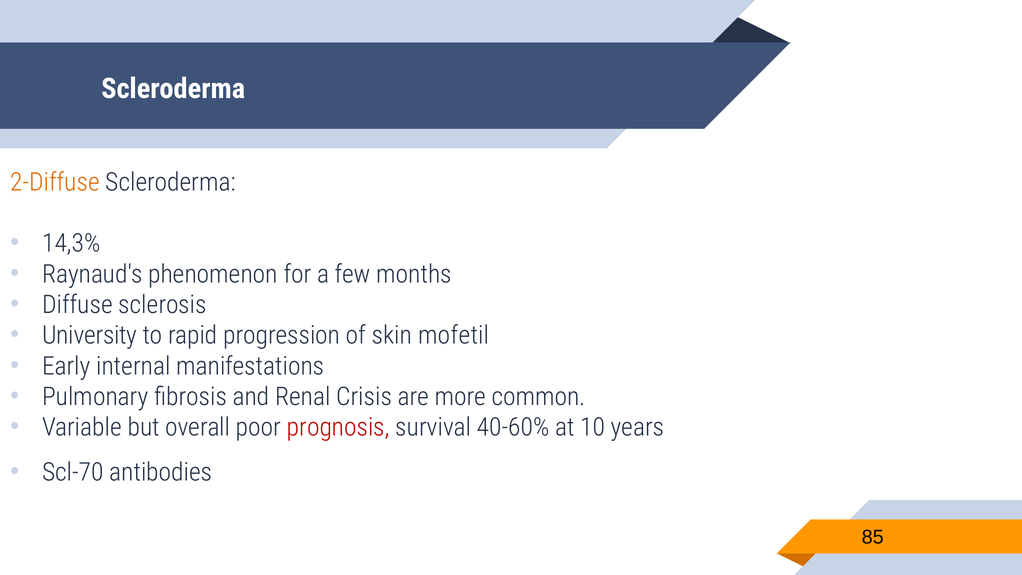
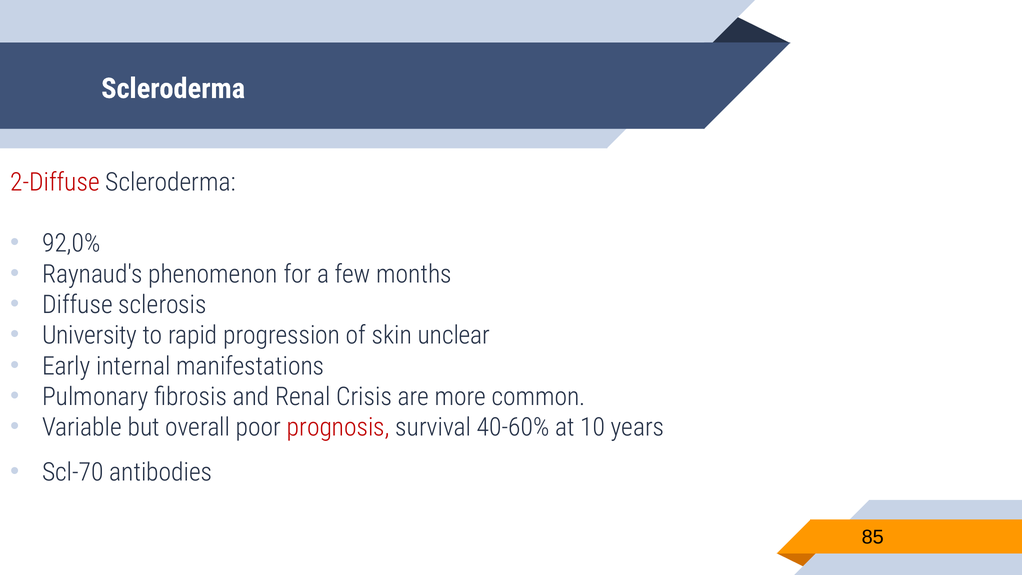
2-Diffuse colour: orange -> red
14,3%: 14,3% -> 92,0%
mofetil: mofetil -> unclear
